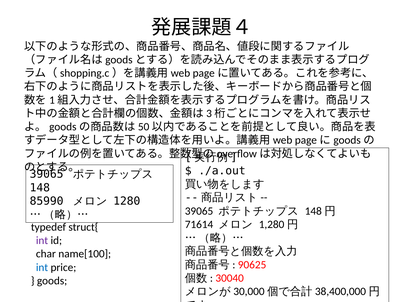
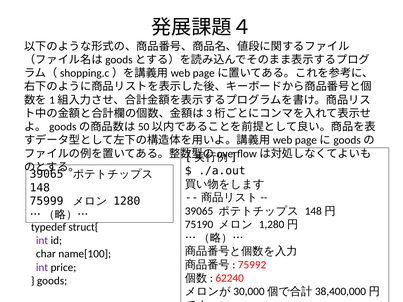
85990: 85990 -> 75999
71614: 71614 -> 75190
90625: 90625 -> 75992
int at (42, 268) colour: blue -> purple
30040: 30040 -> 62240
